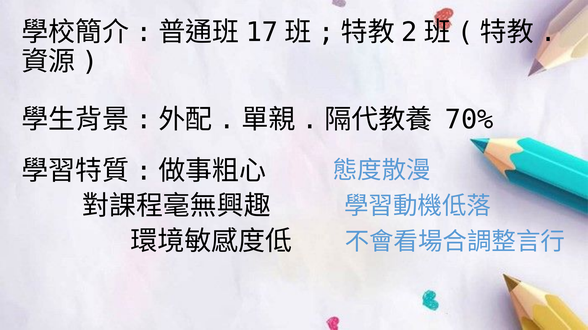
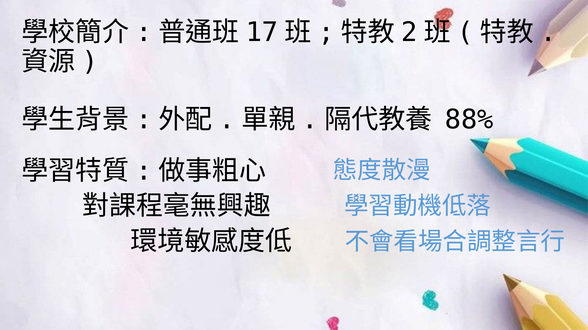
70%: 70% -> 88%
